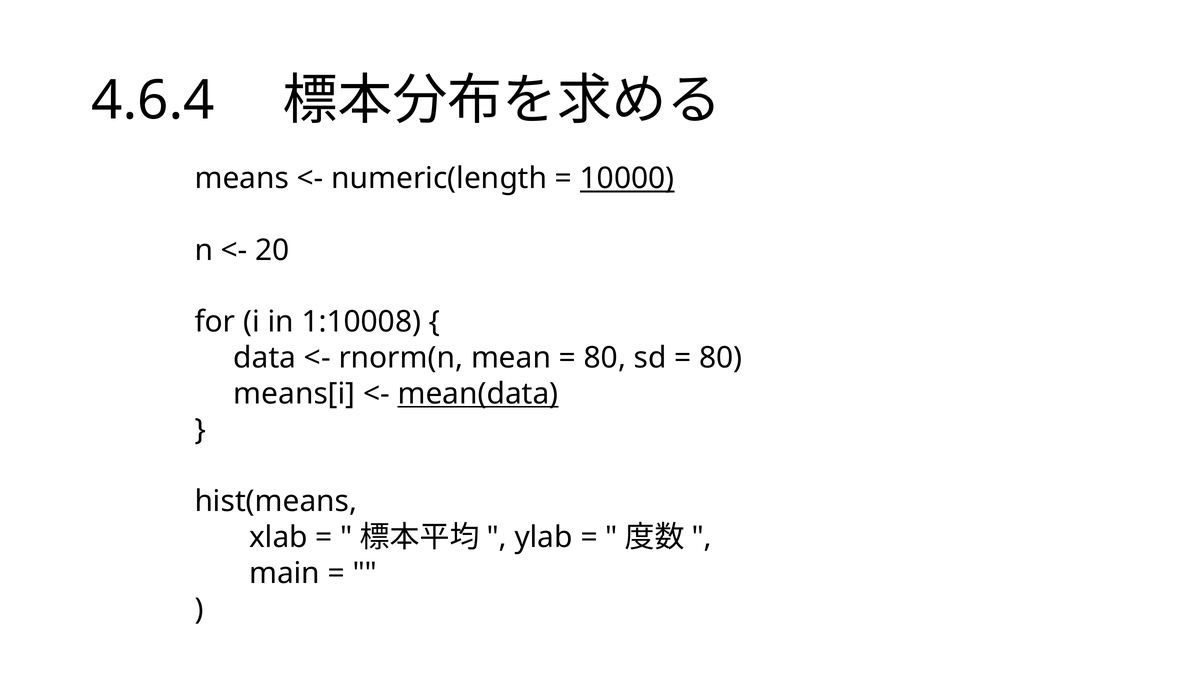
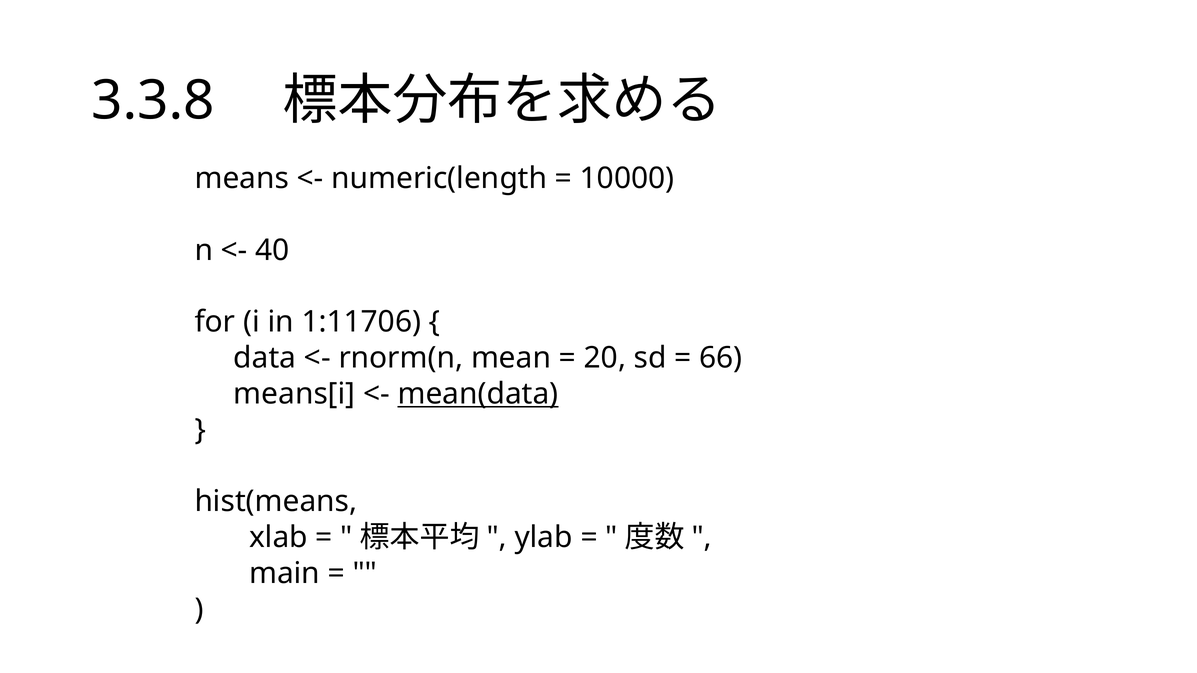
4.6.4: 4.6.4 -> 3.3.8
10000 underline: present -> none
20: 20 -> 40
1:10008: 1:10008 -> 1:11706
80 at (605, 358): 80 -> 20
80 at (721, 358): 80 -> 66
